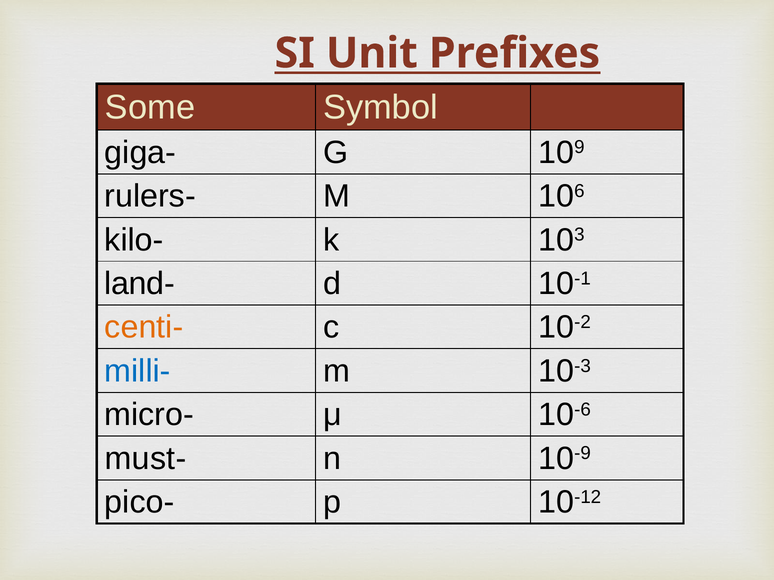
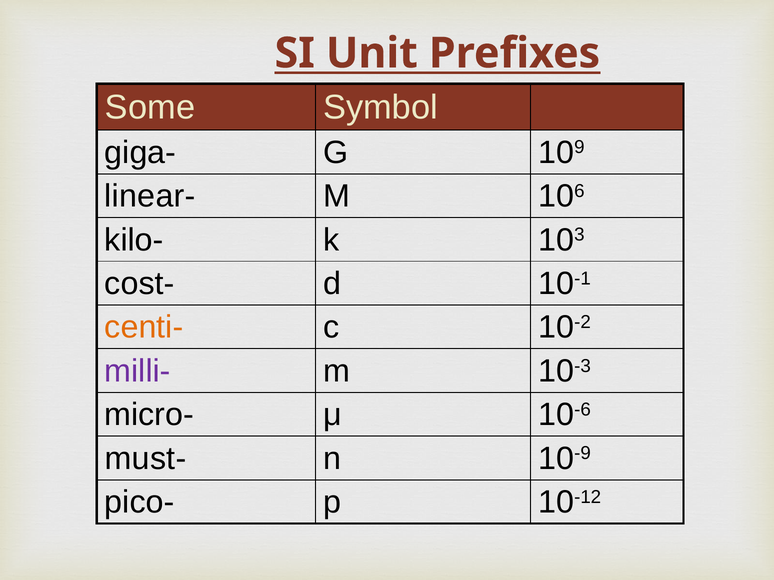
rulers-: rulers- -> linear-
land-: land- -> cost-
milli- colour: blue -> purple
